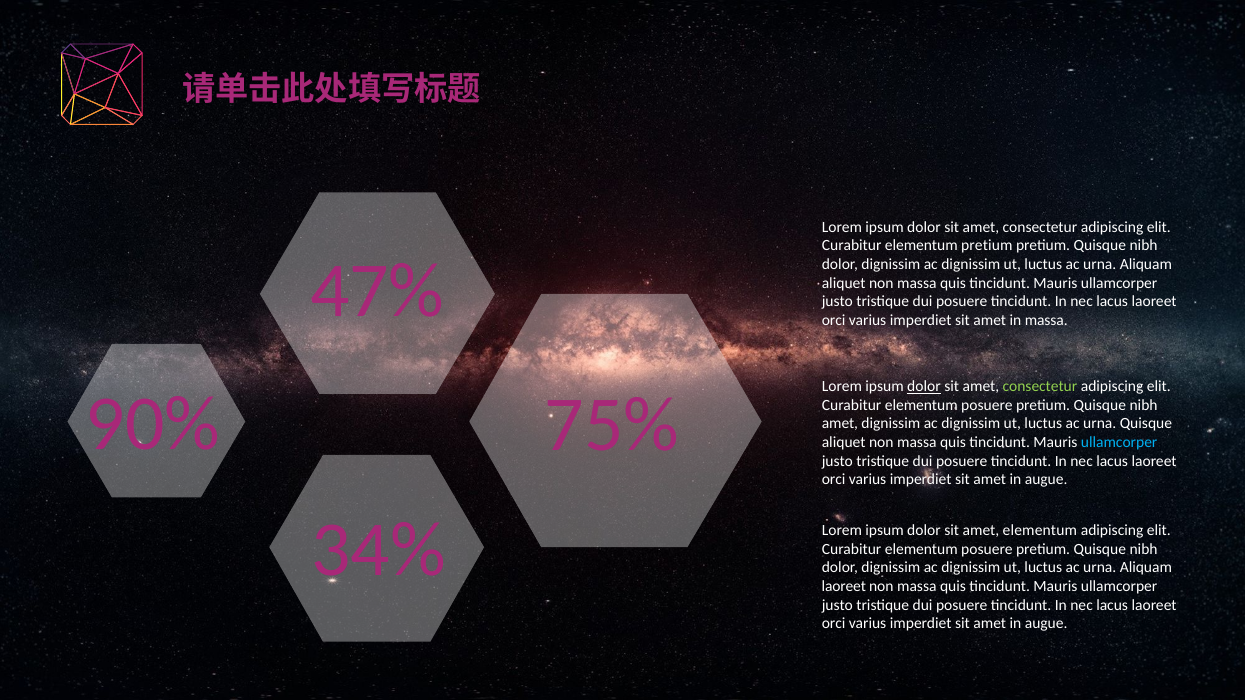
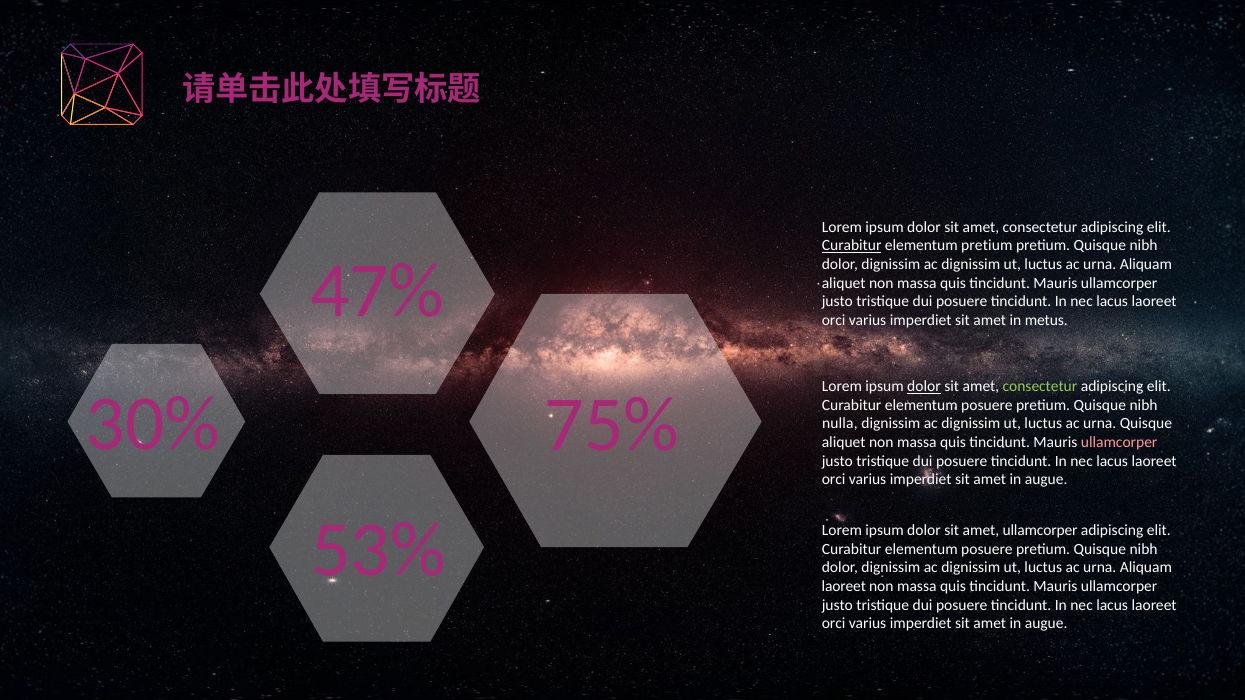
Curabitur at (852, 246) underline: none -> present
in massa: massa -> metus
90%: 90% -> 30%
amet at (840, 424): amet -> nulla
ullamcorper at (1119, 443) colour: light blue -> pink
34%: 34% -> 53%
amet elementum: elementum -> ullamcorper
